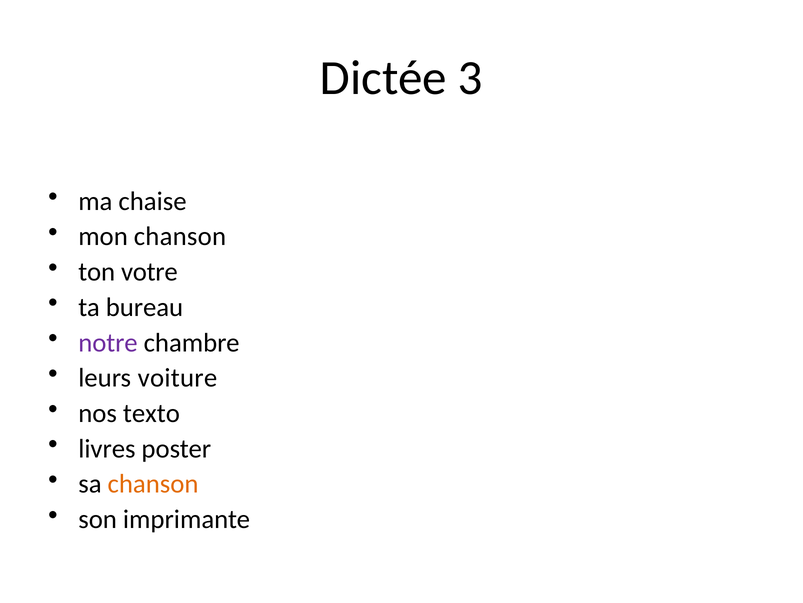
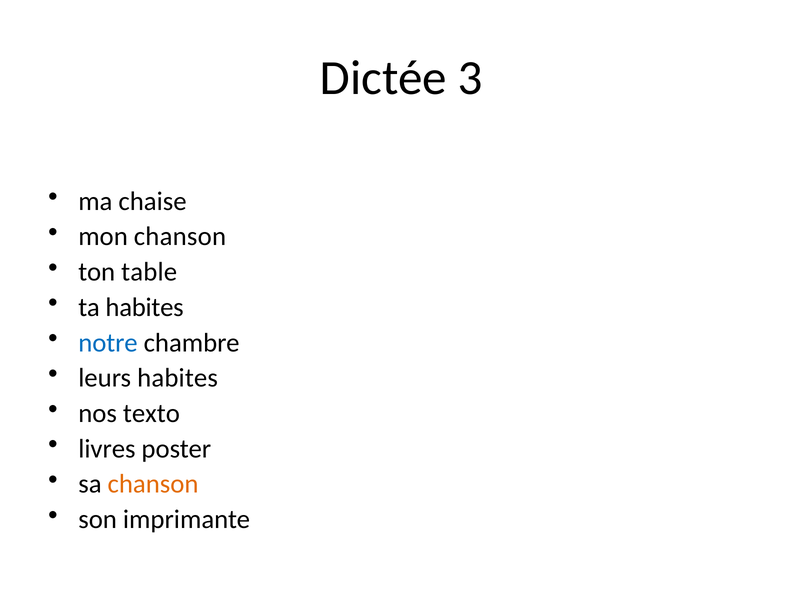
votre: votre -> table
ta bureau: bureau -> habites
notre colour: purple -> blue
leurs voiture: voiture -> habites
